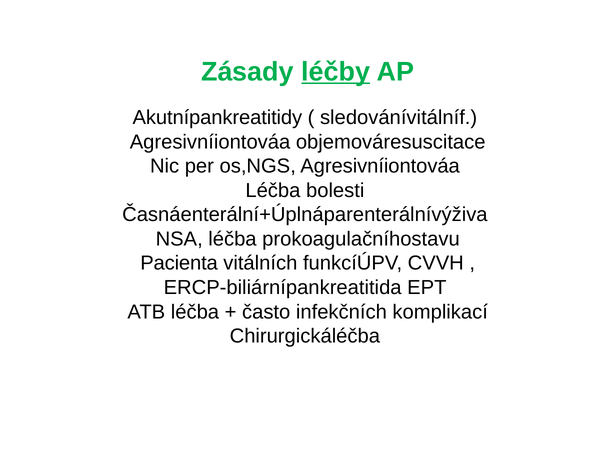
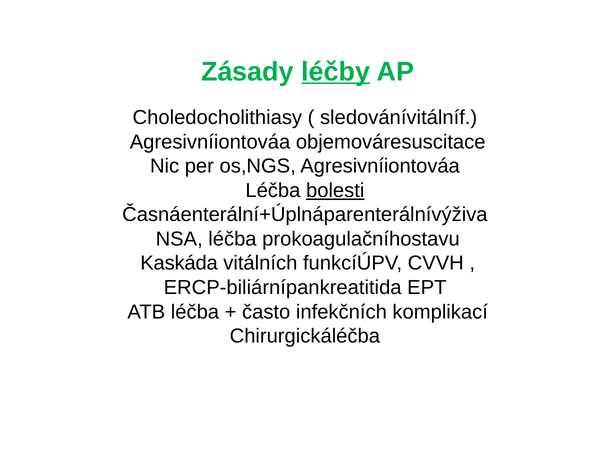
Akutnípankreatitidy: Akutnípankreatitidy -> Choledocholithiasy
bolesti underline: none -> present
Pacienta: Pacienta -> Kaskáda
